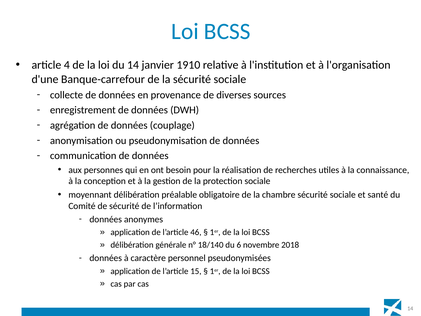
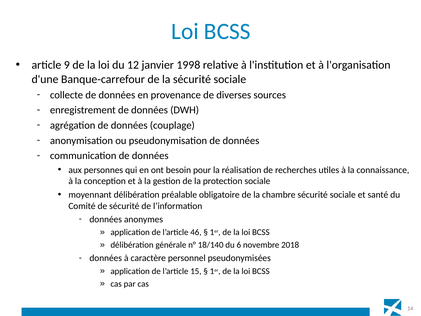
4: 4 -> 9
du 14: 14 -> 12
1910: 1910 -> 1998
